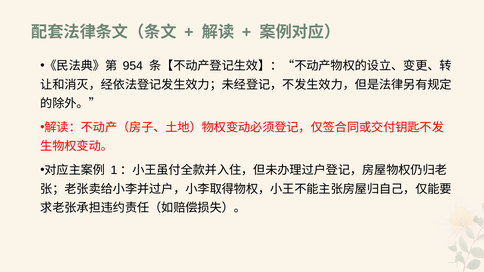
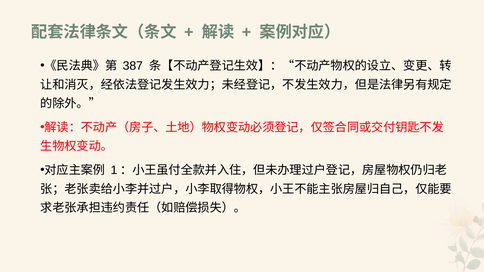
954: 954 -> 387
